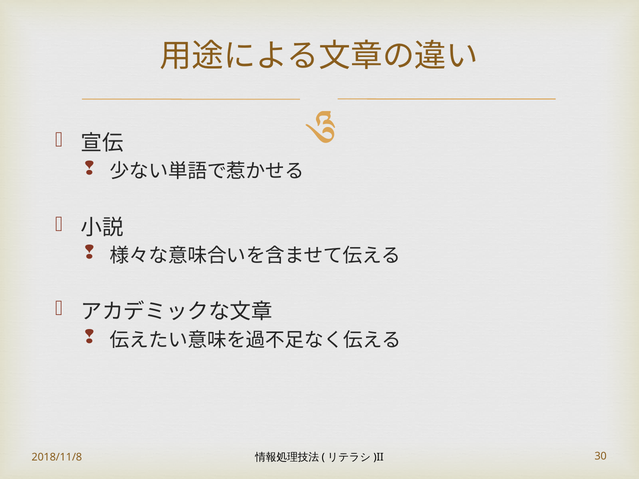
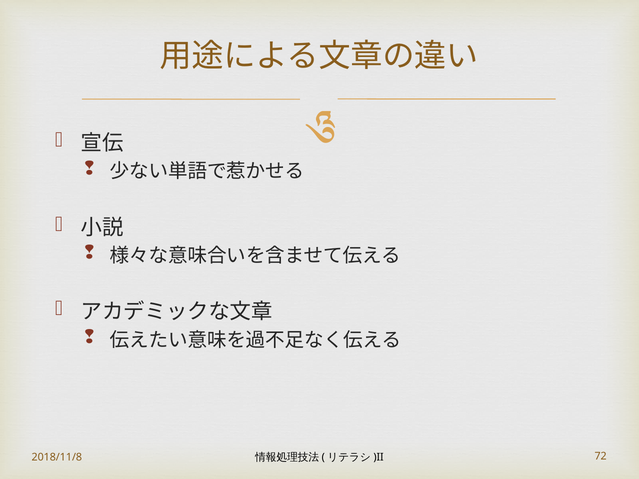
30: 30 -> 72
